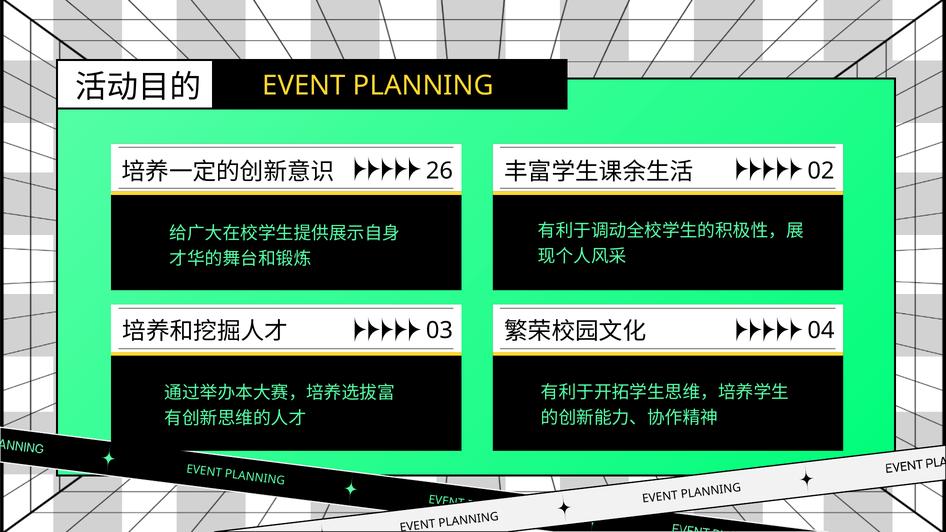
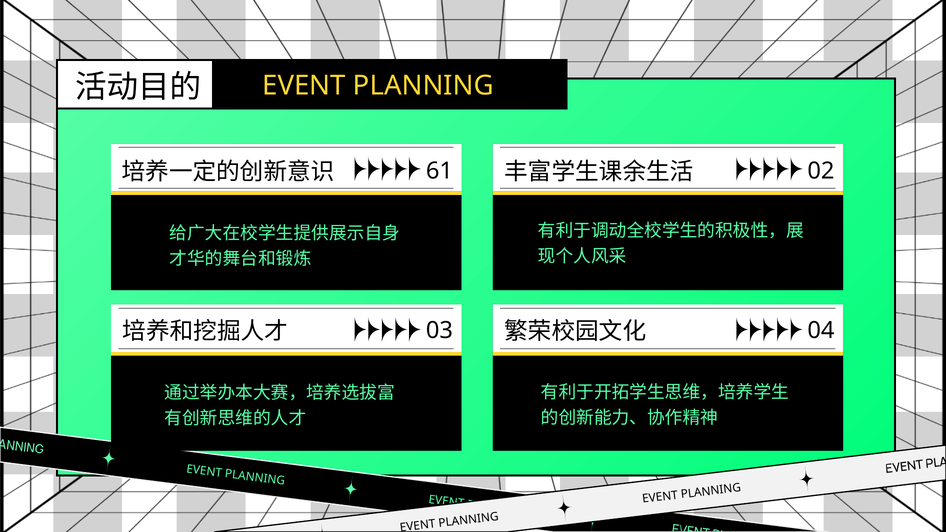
26: 26 -> 61
